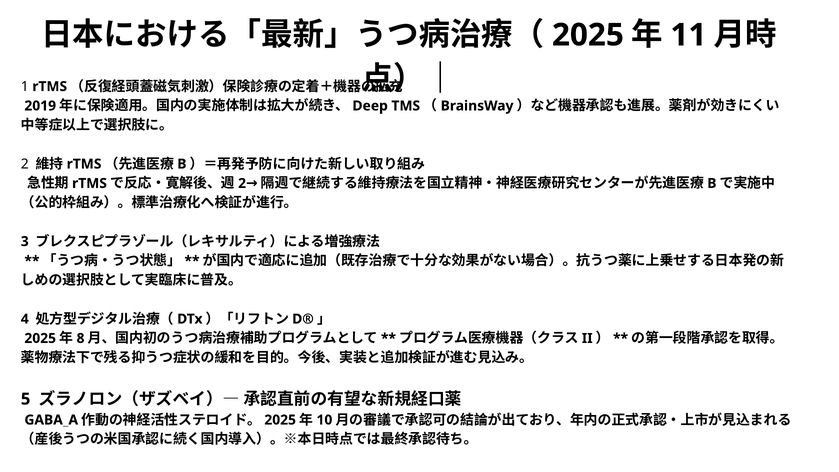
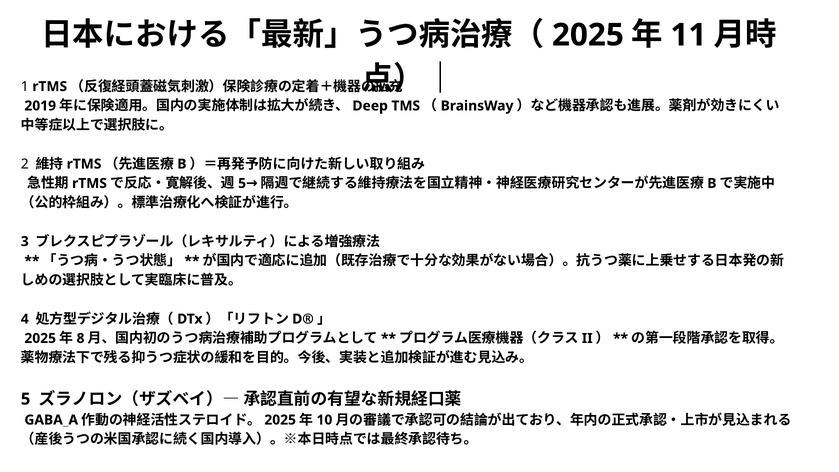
2 at (242, 183): 2 -> 5
